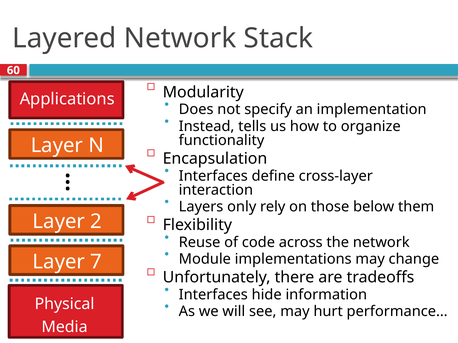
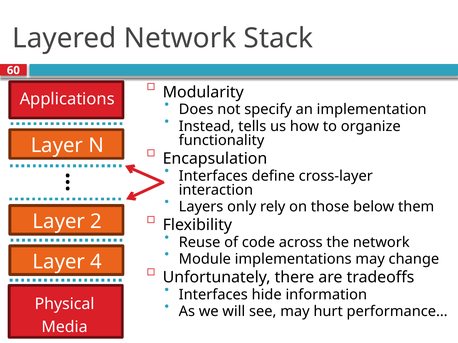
7: 7 -> 4
